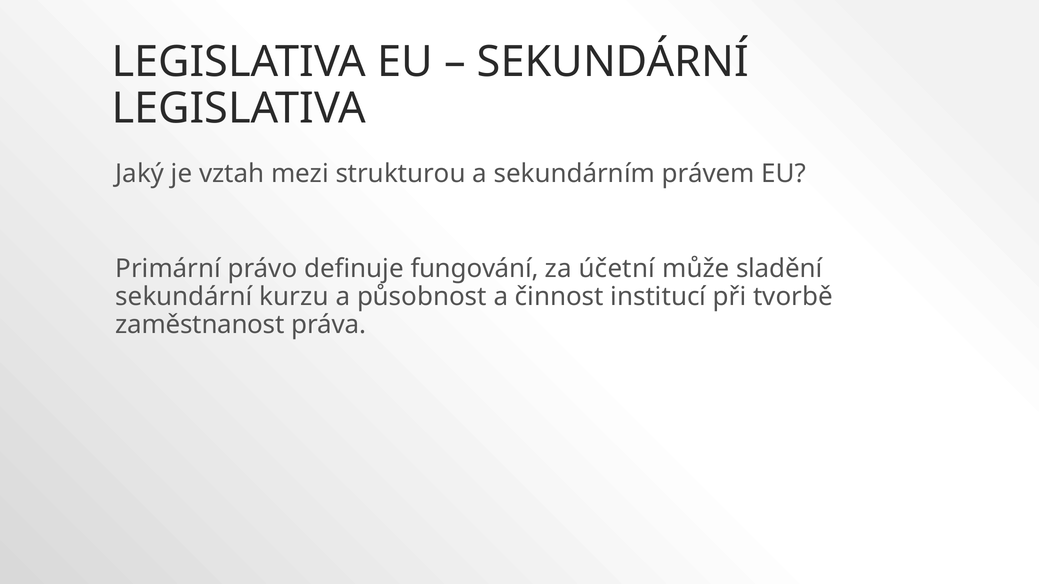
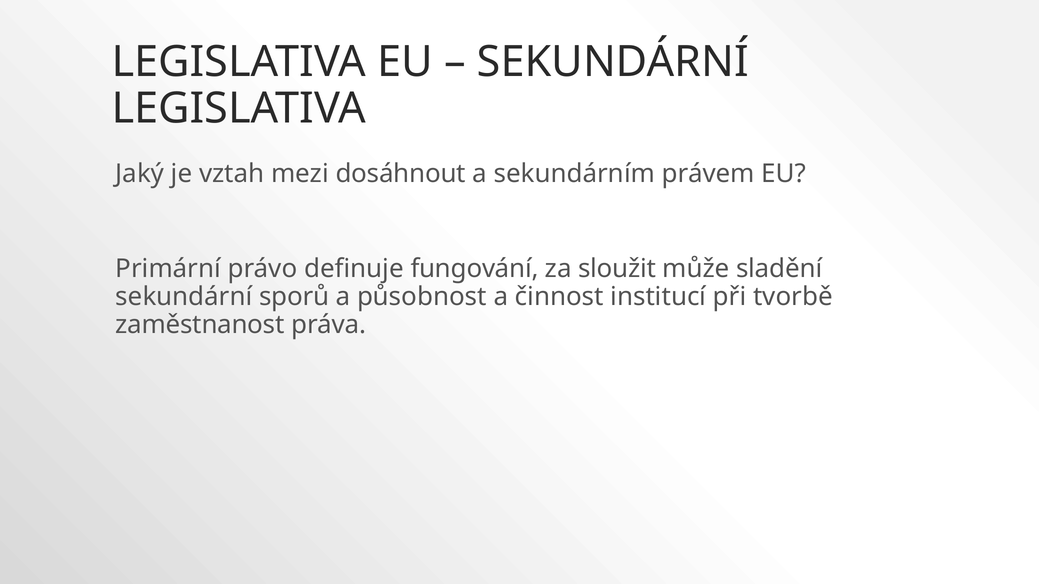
strukturou: strukturou -> dosáhnout
účetní: účetní -> sloužit
kurzu: kurzu -> sporů
